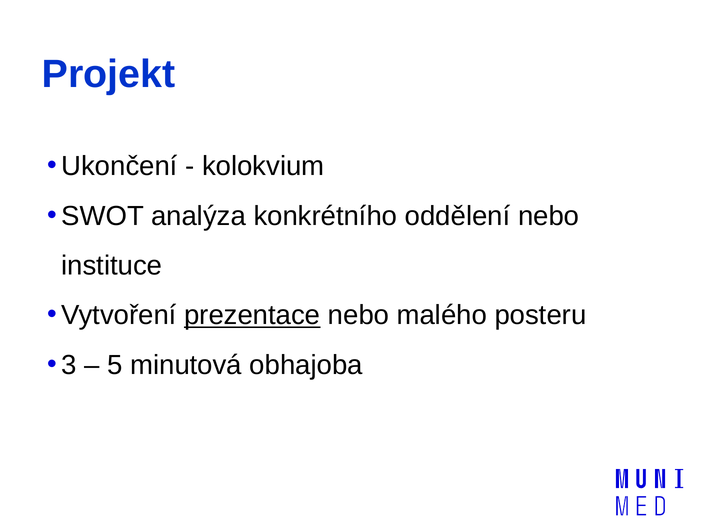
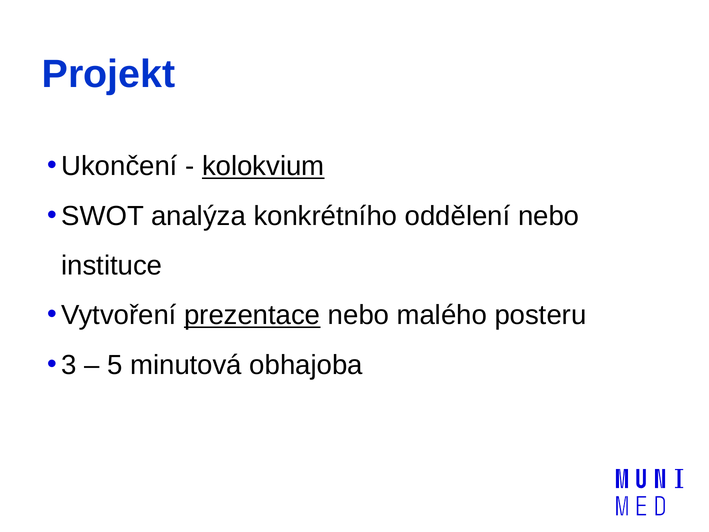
kolokvium underline: none -> present
